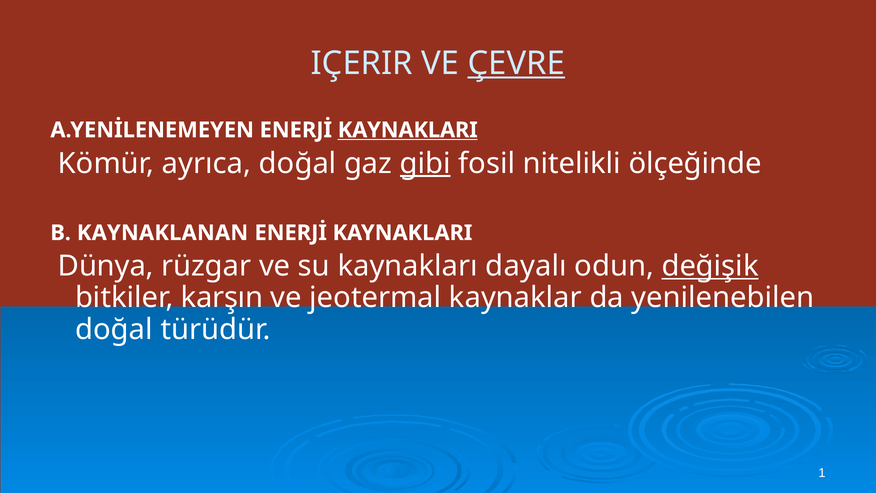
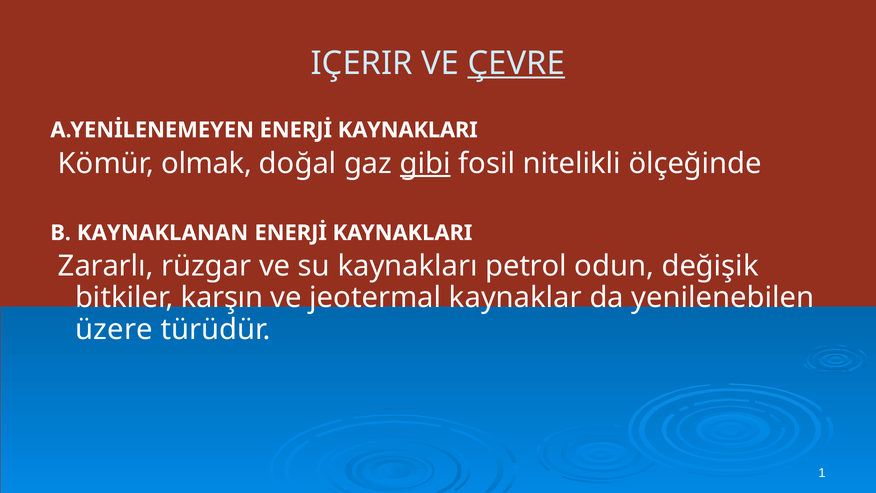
KAYNAKLARI at (408, 130) underline: present -> none
ayrıca: ayrıca -> olmak
Dünya: Dünya -> Zararlı
dayalı: dayalı -> petrol
değişik underline: present -> none
doğal at (114, 329): doğal -> üzere
